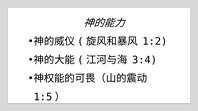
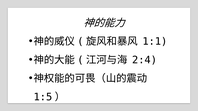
1:2: 1:2 -> 1:1
3:4: 3:4 -> 2:4
